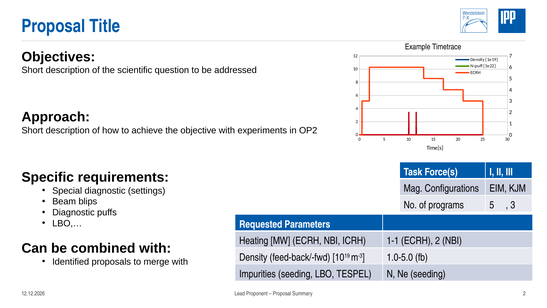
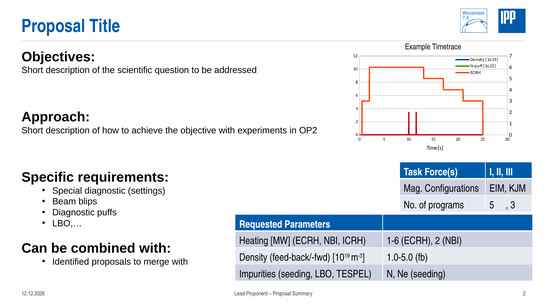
1-1: 1-1 -> 1-6
